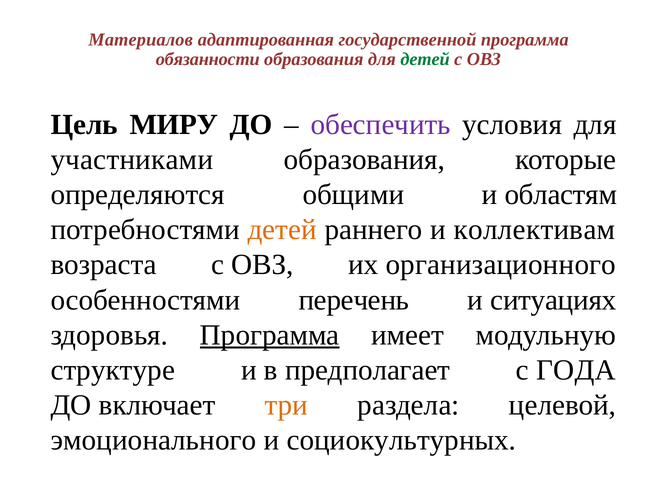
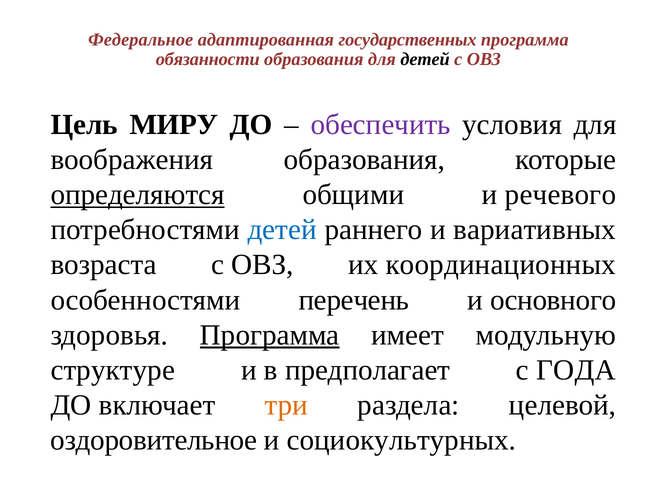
Материалов: Материалов -> Федеральное
государственной: государственной -> государственных
детей at (425, 59) colour: green -> black
участниками: участниками -> воображения
определяются underline: none -> present
областям: областям -> речевого
детей at (282, 230) colour: orange -> blue
коллективам: коллективам -> вариативных
организационного: организационного -> координационных
ситуациях: ситуациях -> основного
эмоционального: эмоционального -> оздоровительное
